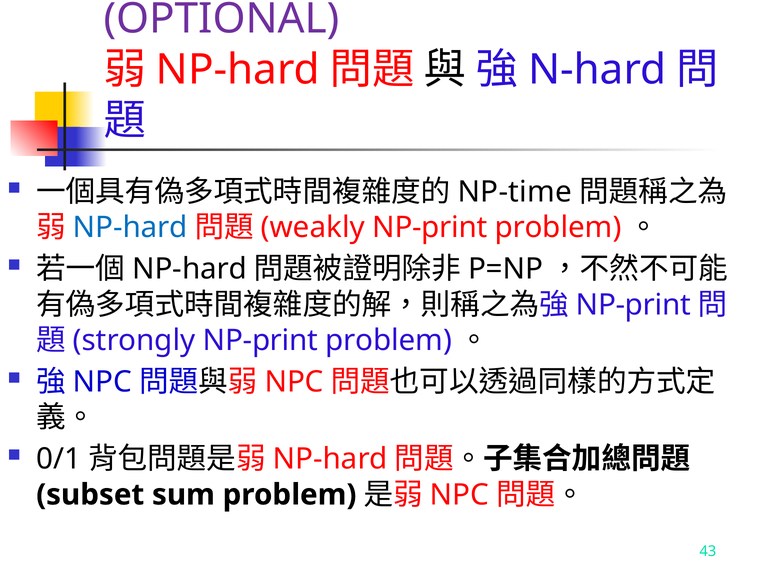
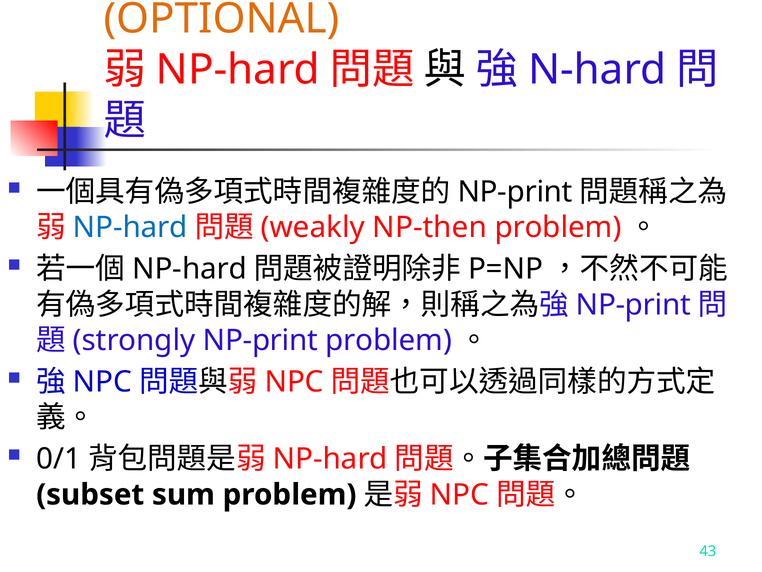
OPTIONAL colour: purple -> orange
NP-time at (515, 192): NP-time -> NP-print
NP-print at (430, 227): NP-print -> NP-then
